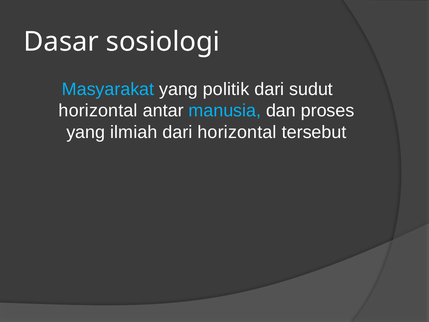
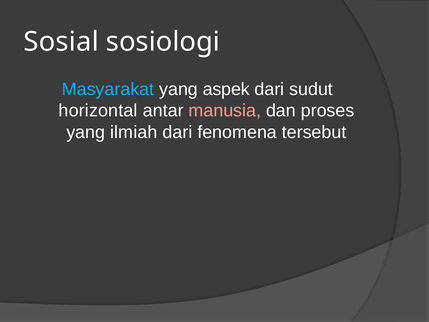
Dasar: Dasar -> Sosial
politik: politik -> aspek
manusia colour: light blue -> pink
dari horizontal: horizontal -> fenomena
